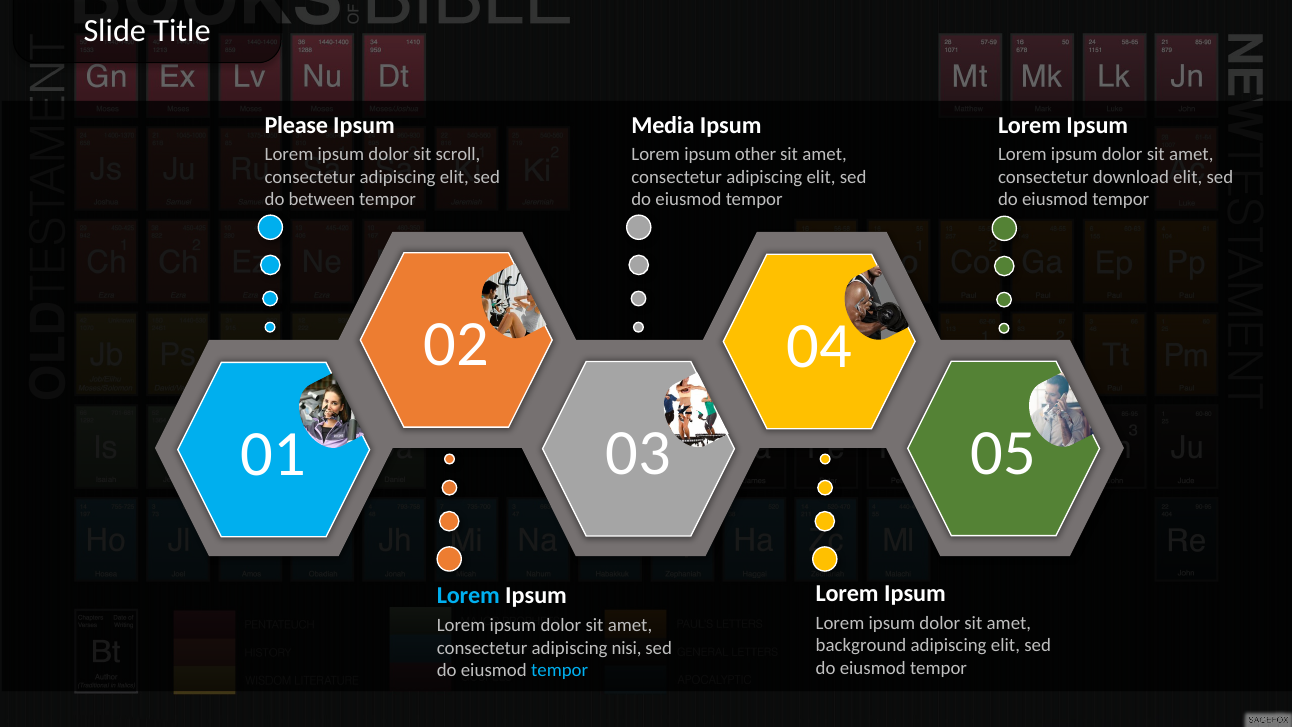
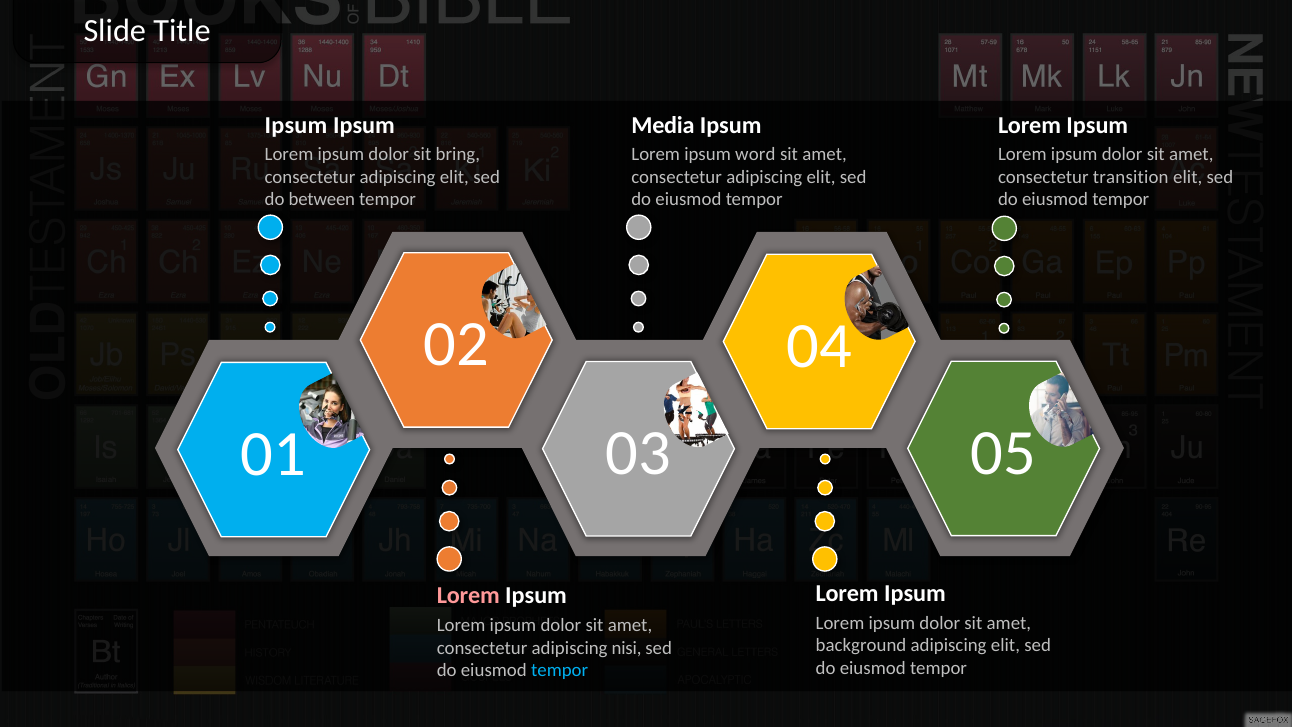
Please at (296, 125): Please -> Ipsum
scroll: scroll -> bring
other: other -> word
download: download -> transition
Lorem at (468, 596) colour: light blue -> pink
